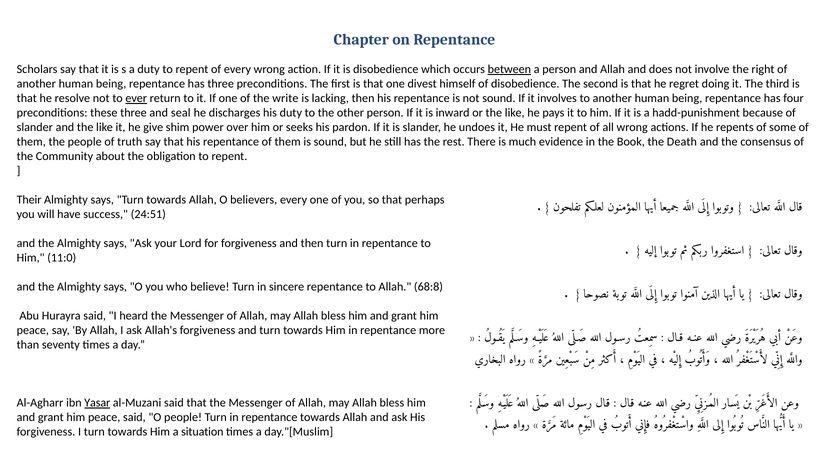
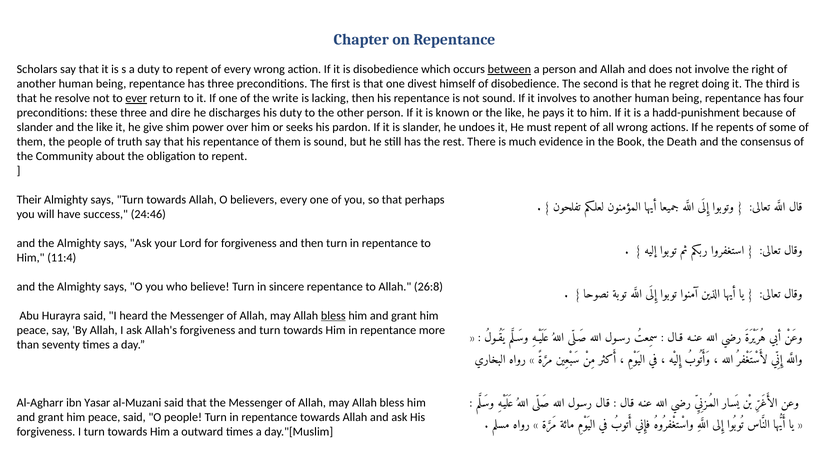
seal: seal -> dire
inward: inward -> known
24:51: 24:51 -> 24:46
11:0: 11:0 -> 11:4
68:8: 68:8 -> 26:8
bless at (333, 316) underline: none -> present
Yasar underline: present -> none
situation: situation -> outward
